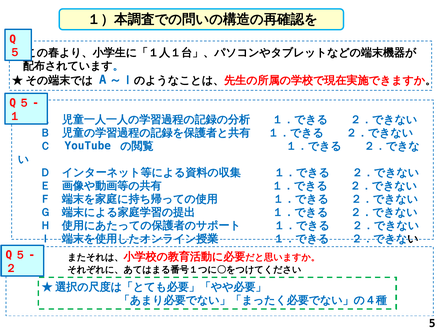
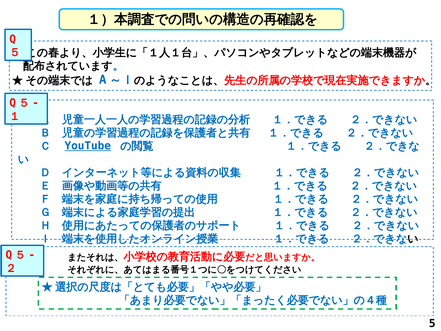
YouTube underline: none -> present
